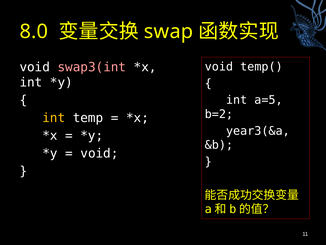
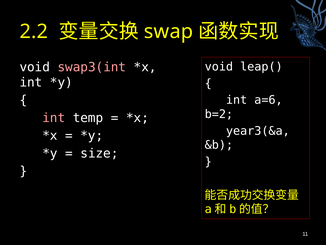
8.0: 8.0 -> 2.2
temp(: temp( -> leap(
a=5: a=5 -> a=6
int at (54, 118) colour: yellow -> pink
void at (99, 153): void -> size
